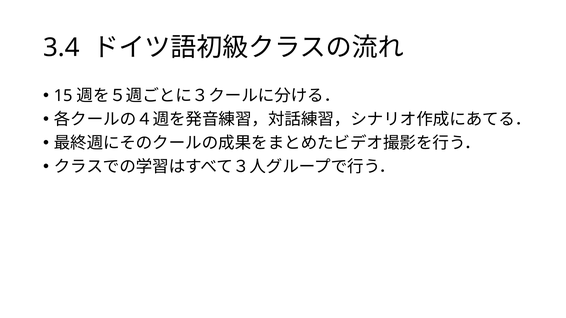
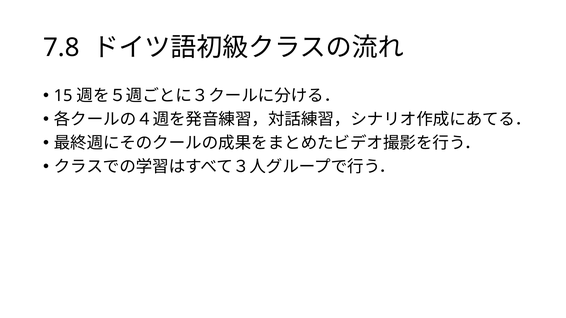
3.4: 3.4 -> 7.8
